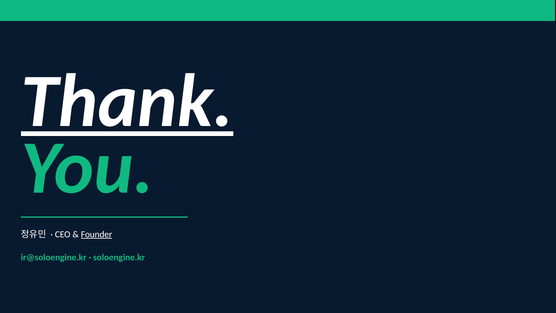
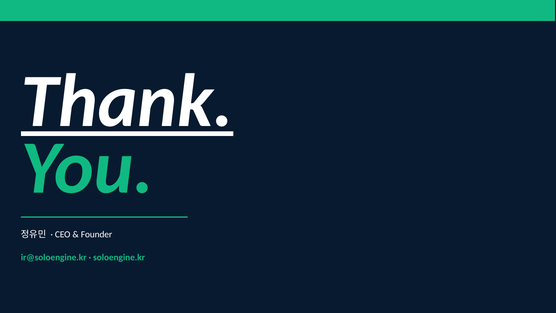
Founder underline: present -> none
